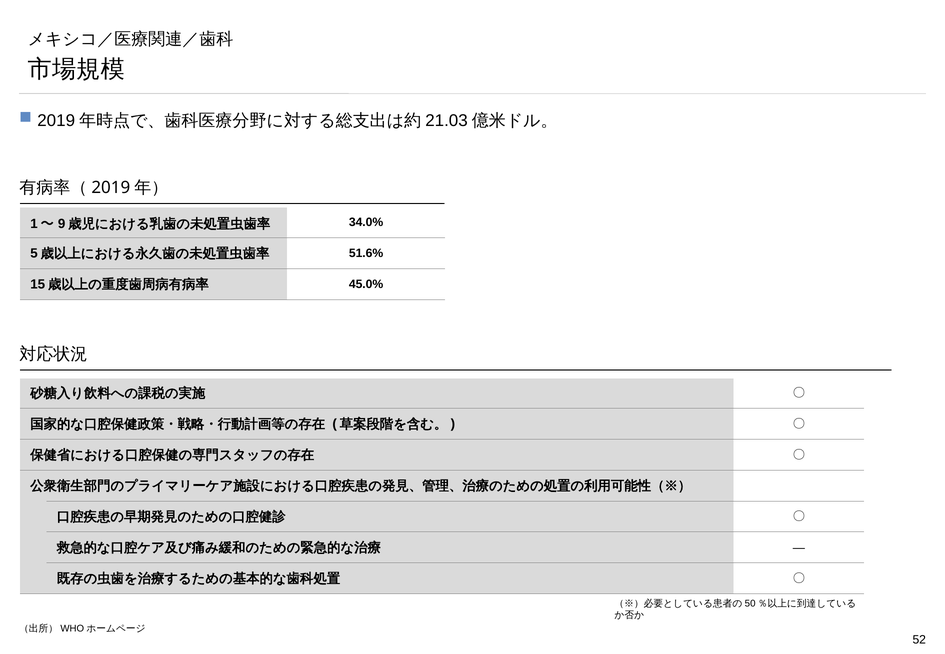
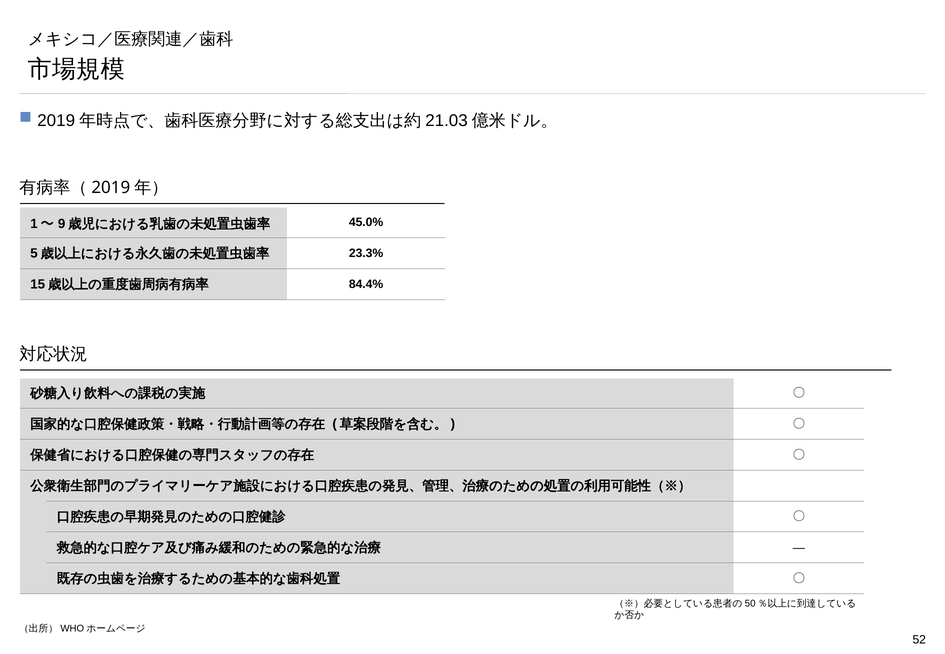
34.0%: 34.0% -> 45.0%
51.6%: 51.6% -> 23.3%
45.0%: 45.0% -> 84.4%
